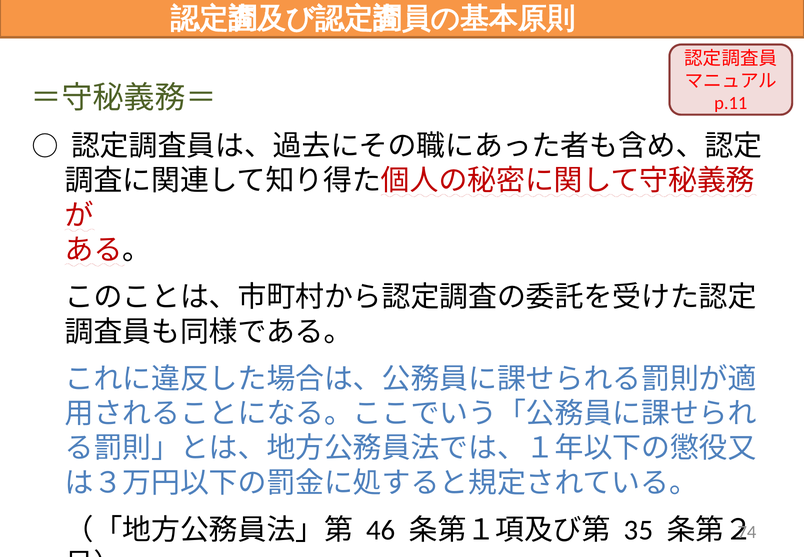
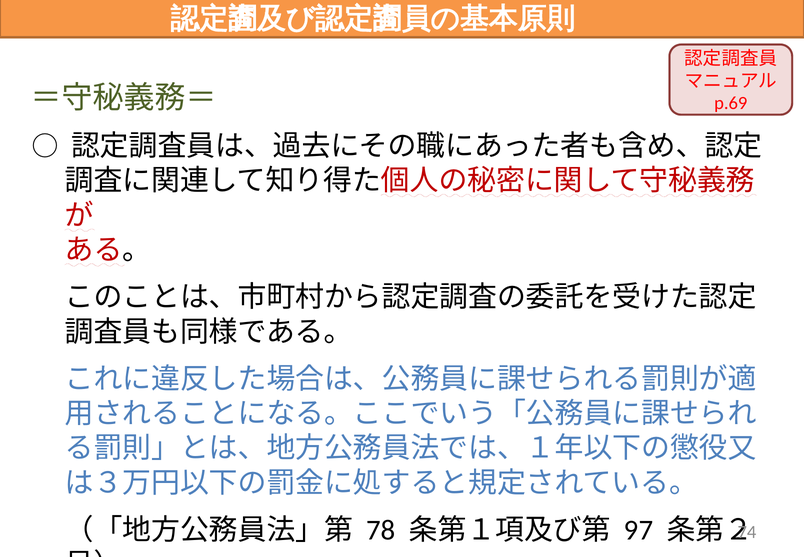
p.11: p.11 -> p.69
46: 46 -> 78
35: 35 -> 97
